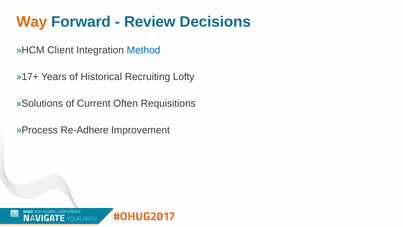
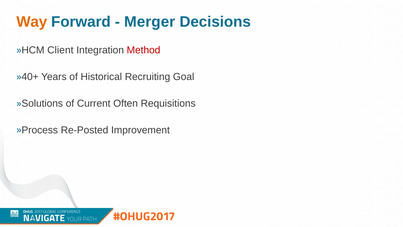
Review: Review -> Merger
Method colour: blue -> red
17+: 17+ -> 40+
Lofty: Lofty -> Goal
Re-Adhere: Re-Adhere -> Re-Posted
